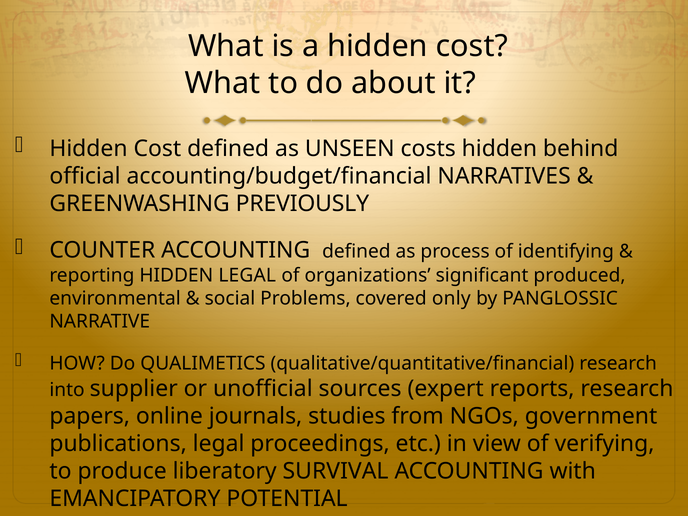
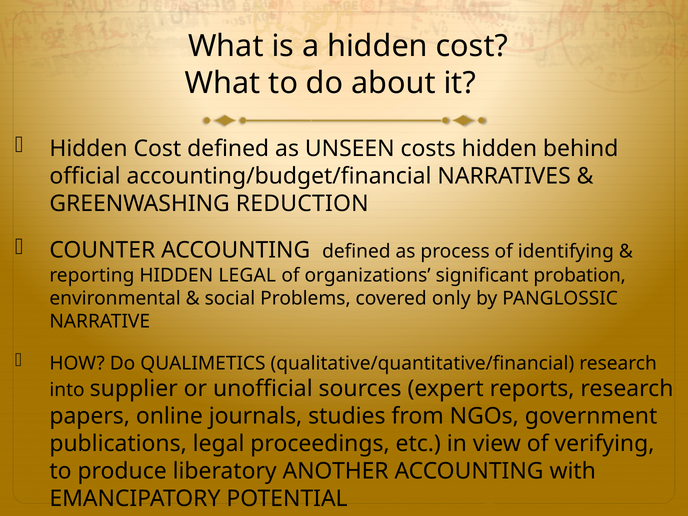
PREVIOUSLY: PREVIOUSLY -> REDUCTION
produced: produced -> probation
SURVIVAL: SURVIVAL -> ANOTHER
